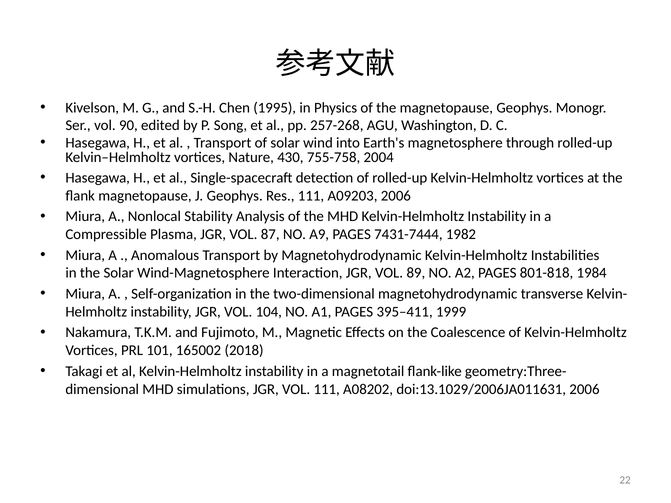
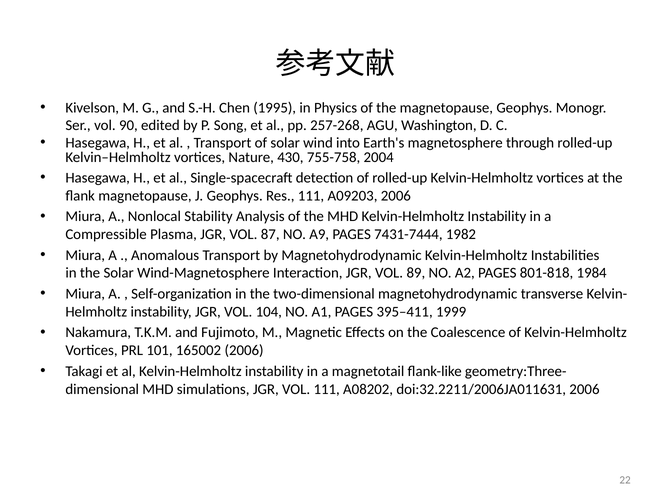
165002 2018: 2018 -> 2006
doi:13.1029/2006JA011631: doi:13.1029/2006JA011631 -> doi:32.2211/2006JA011631
